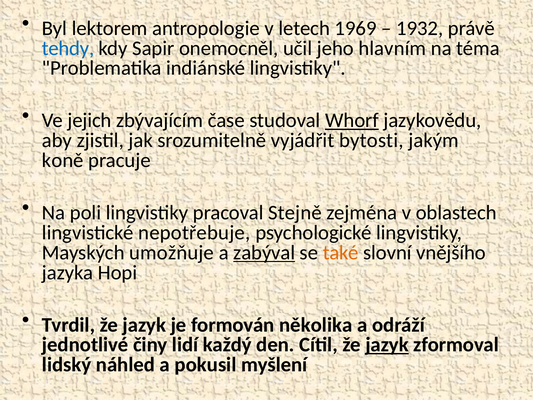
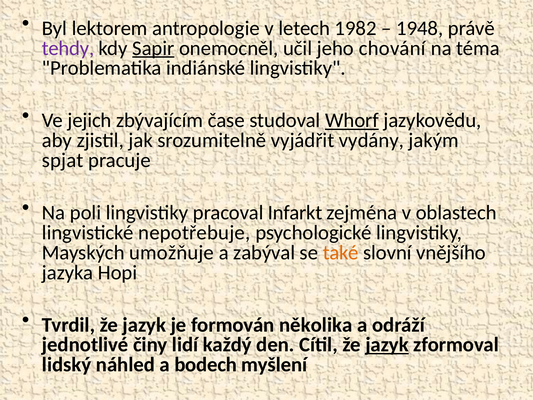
1969: 1969 -> 1982
1932: 1932 -> 1948
tehdy colour: blue -> purple
Sapir underline: none -> present
hlavním: hlavním -> chování
bytosti: bytosti -> vydány
koně: koně -> spjat
Stejně: Stejně -> Infarkt
zabýval underline: present -> none
pokusil: pokusil -> bodech
